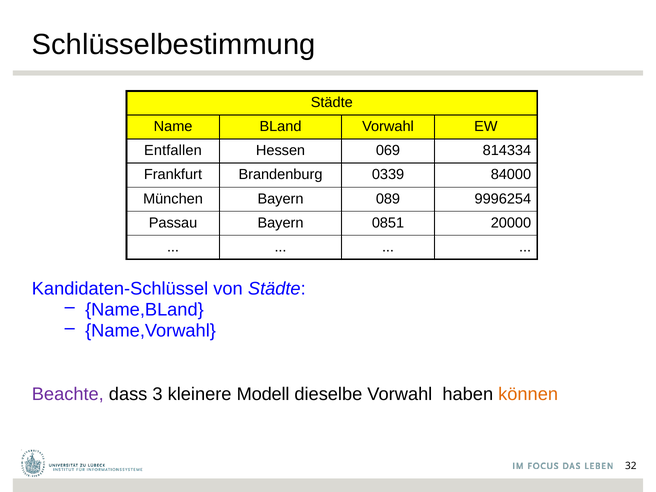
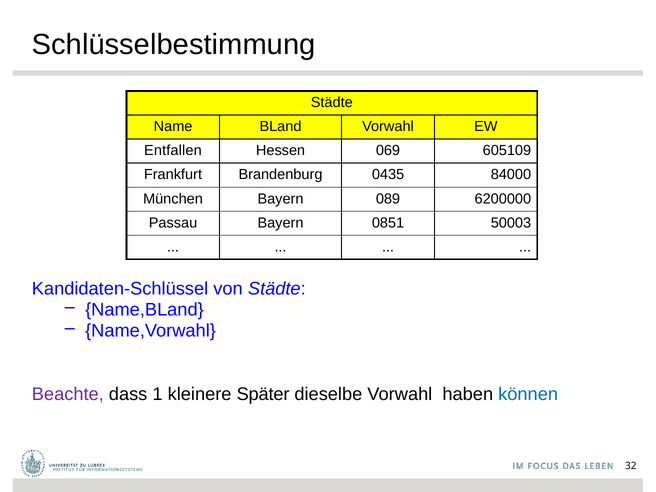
814334: 814334 -> 605109
0339: 0339 -> 0435
9996254: 9996254 -> 6200000
20000: 20000 -> 50003
3: 3 -> 1
Modell: Modell -> Später
können colour: orange -> blue
